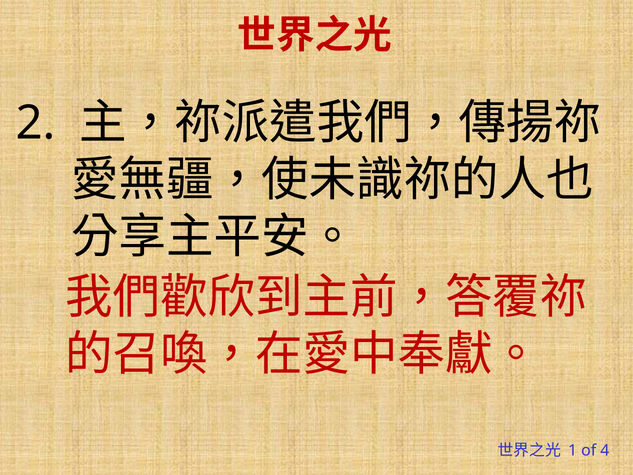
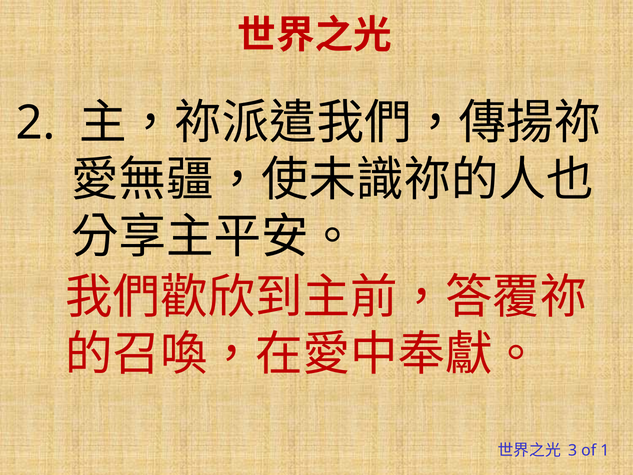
1: 1 -> 3
4: 4 -> 1
